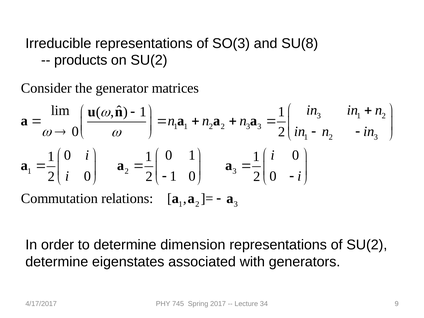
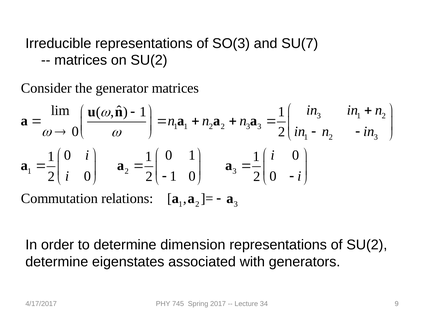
SU(8: SU(8 -> SU(7
products at (81, 60): products -> matrices
